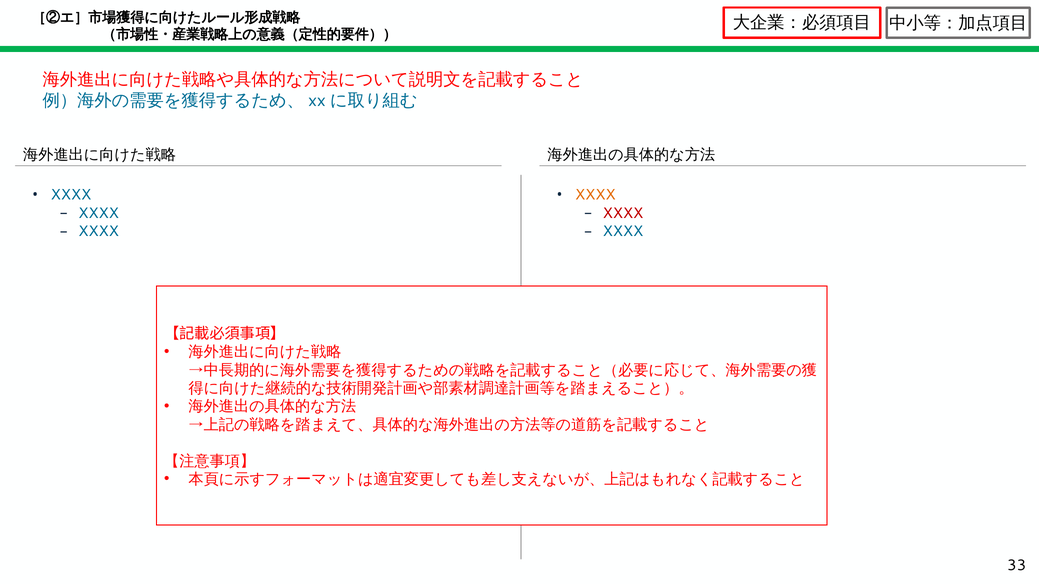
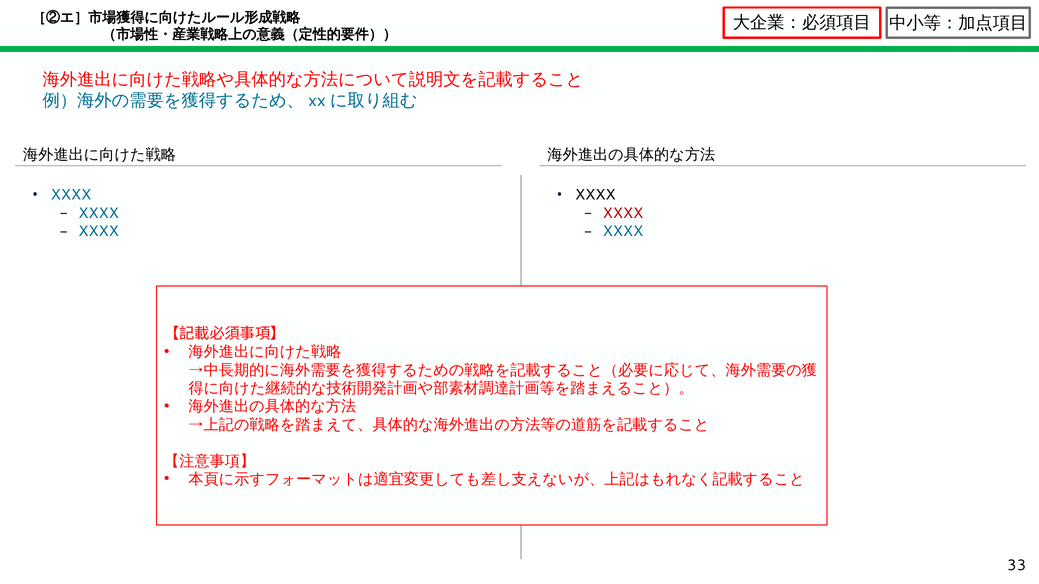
XXXX at (595, 195) colour: orange -> black
